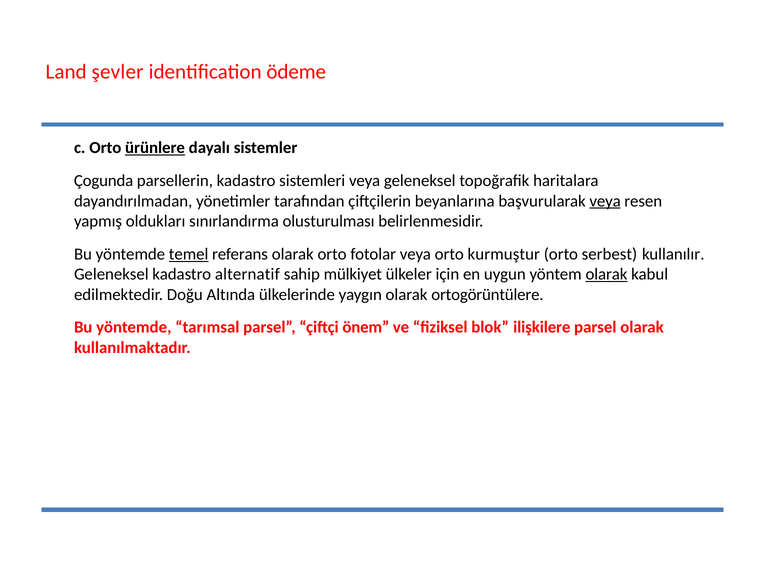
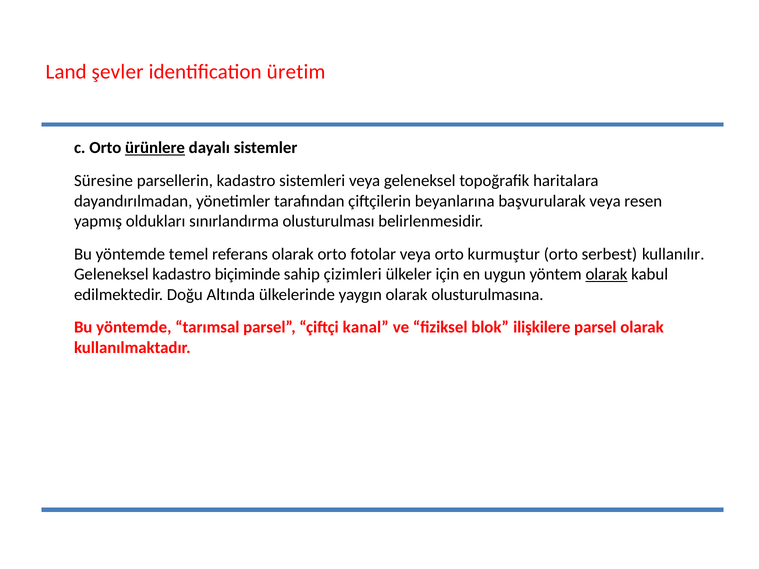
ödeme: ödeme -> üretim
Çogunda: Çogunda -> Süresine
veya at (605, 201) underline: present -> none
temel underline: present -> none
alternatif: alternatif -> biçiminde
mülkiyet: mülkiyet -> çizimleri
ortogörüntülere: ortogörüntülere -> olusturulmasına
önem: önem -> kanal
